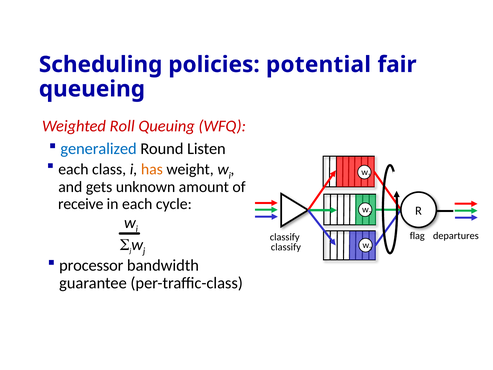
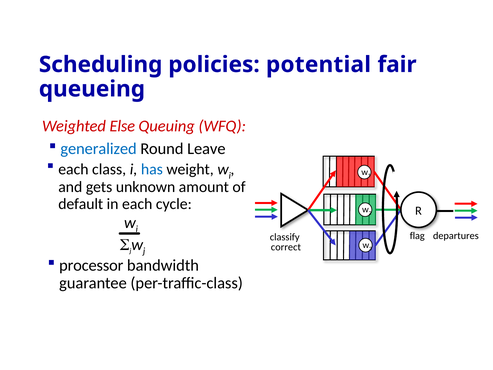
Roll: Roll -> Else
Listen: Listen -> Leave
has colour: orange -> blue
receive: receive -> default
classify at (286, 247): classify -> correct
